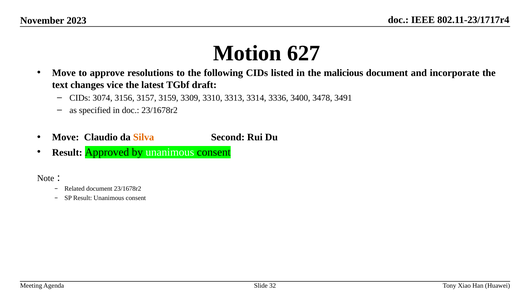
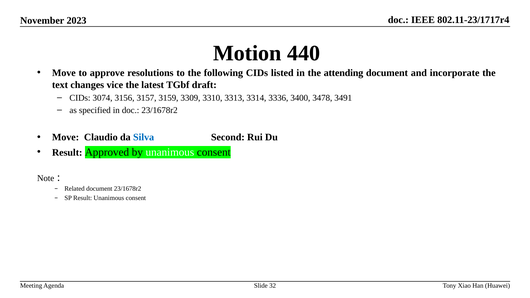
627: 627 -> 440
malicious: malicious -> attending
Silva colour: orange -> blue
